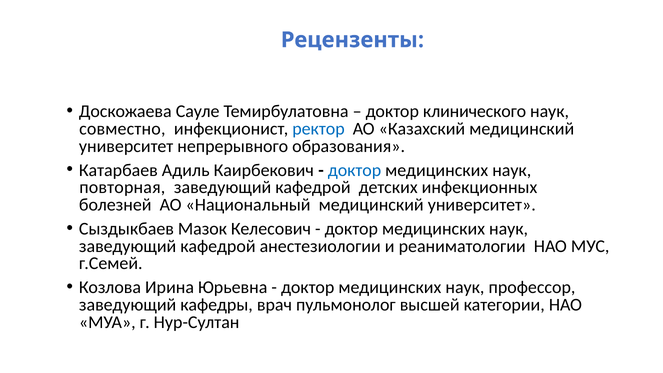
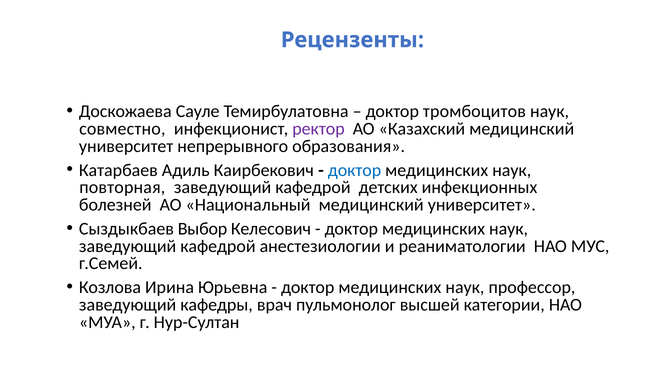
клинического: клинического -> тромбоцитов
ректор colour: blue -> purple
Мазок: Мазок -> Выбор
